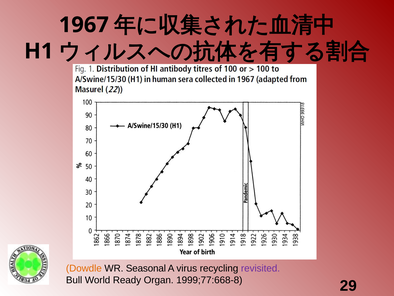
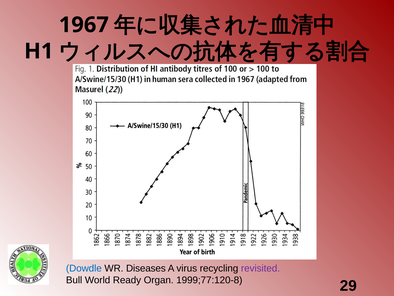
Dowdle colour: orange -> blue
Seasonal: Seasonal -> Diseases
1999;77:668-8: 1999;77:668-8 -> 1999;77:120-8
